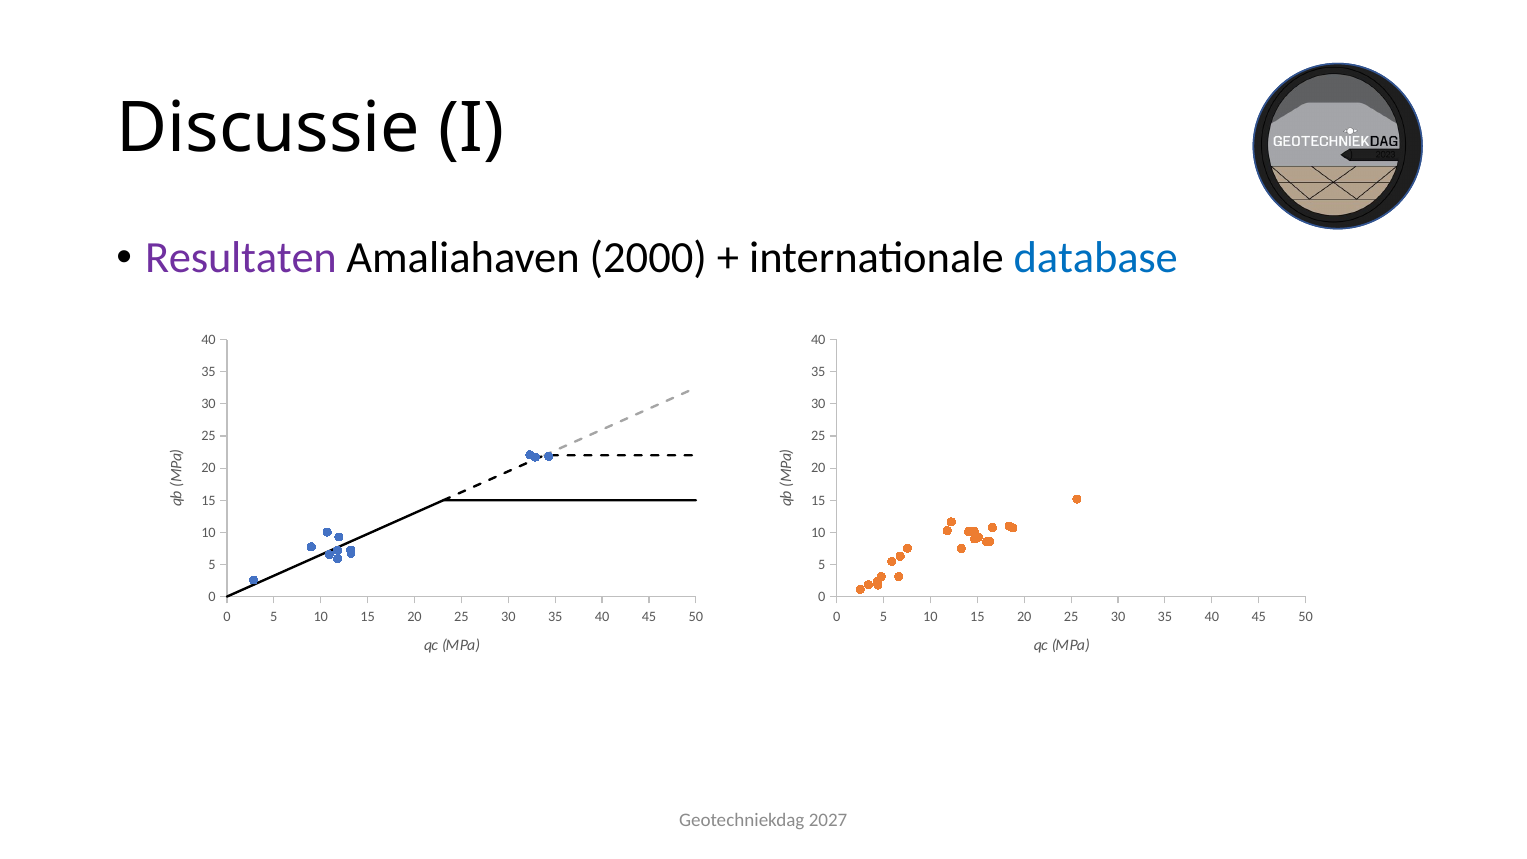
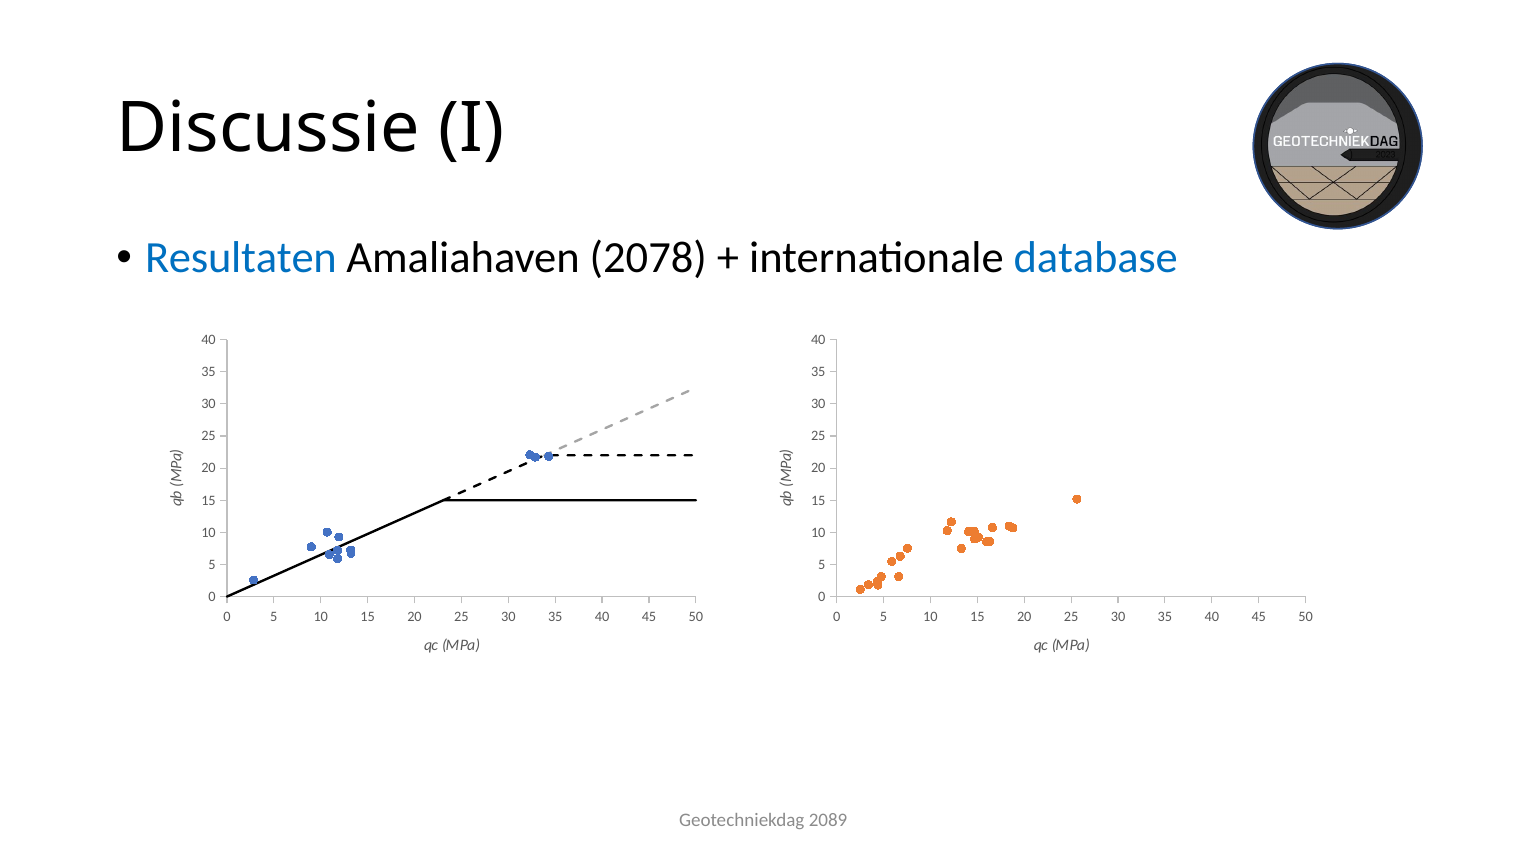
Resultaten colour: purple -> blue
2000: 2000 -> 2078
2027: 2027 -> 2089
